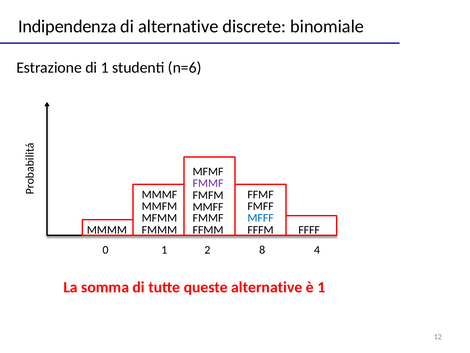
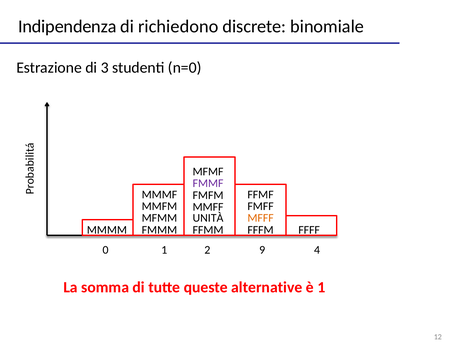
di alternative: alternative -> richiedono
di 1: 1 -> 3
n=6: n=6 -> n=0
FMMF at (208, 218): FMMF -> UNITÀ
MFFF colour: blue -> orange
8: 8 -> 9
